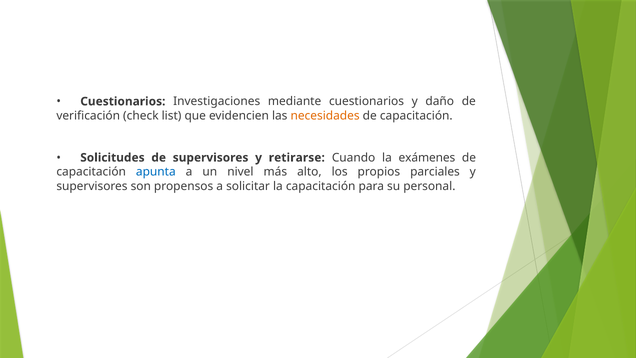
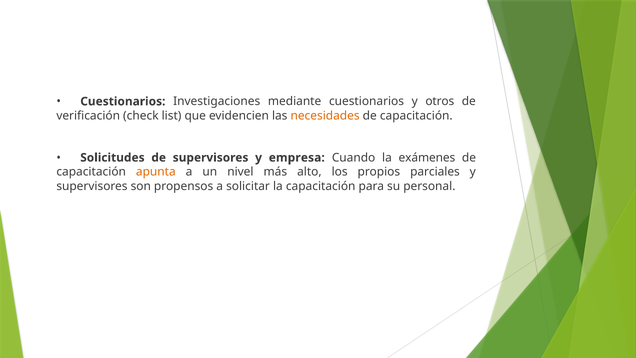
daño: daño -> otros
retirarse: retirarse -> empresa
apunta colour: blue -> orange
